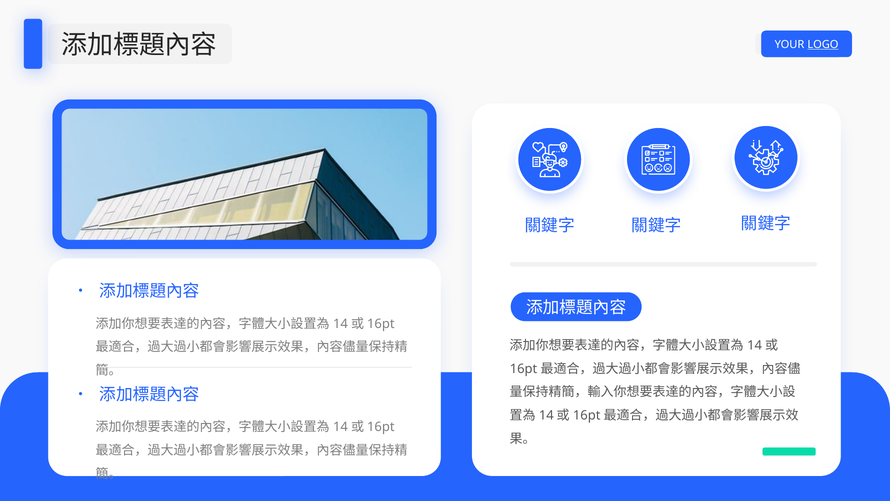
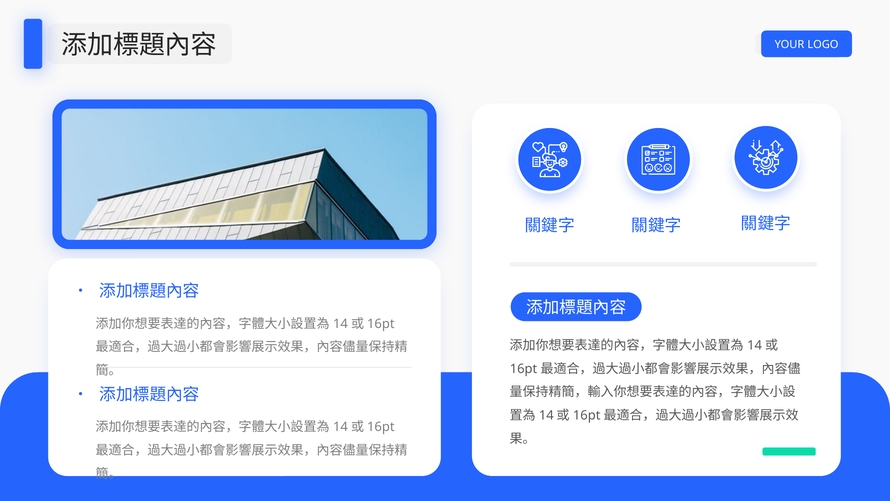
LOGO underline: present -> none
